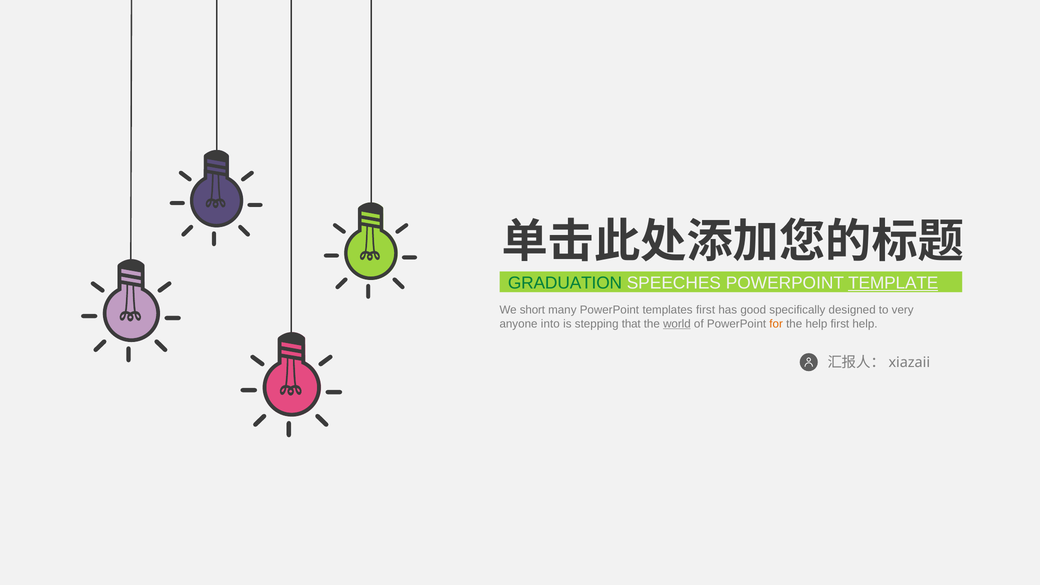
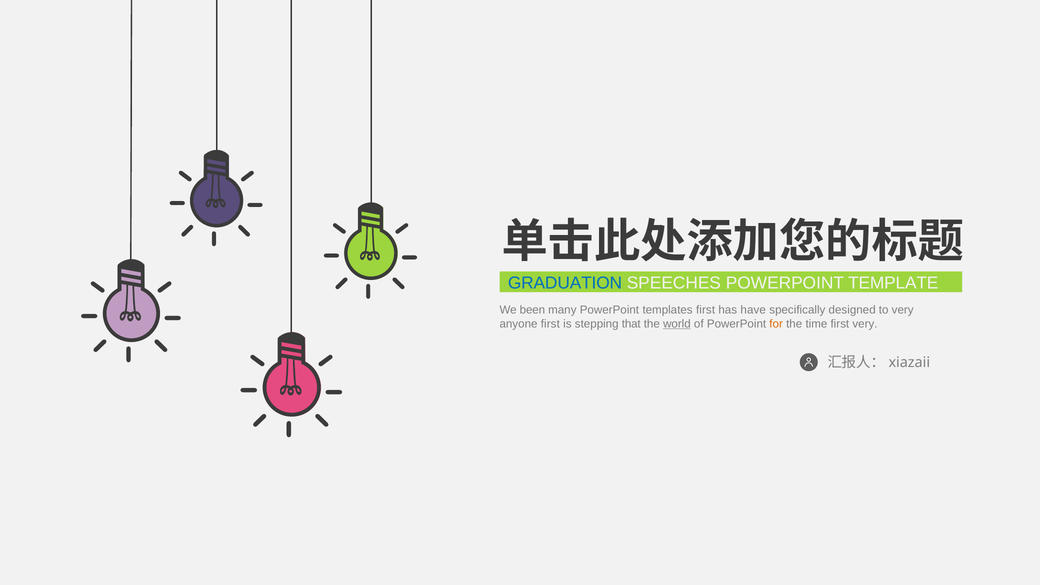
GRADUATION colour: green -> blue
TEMPLATE underline: present -> none
short: short -> been
good: good -> have
anyone into: into -> first
the help: help -> time
first help: help -> very
